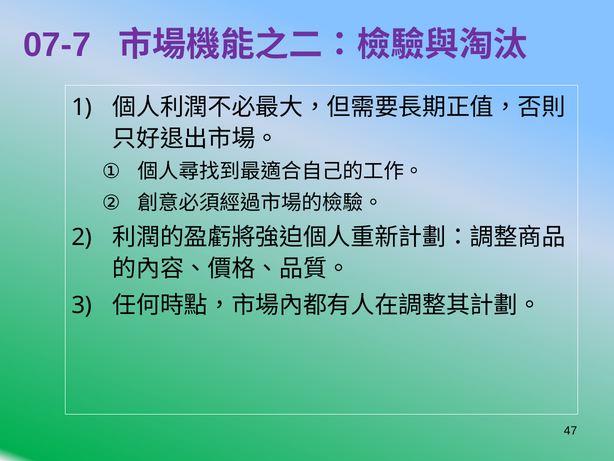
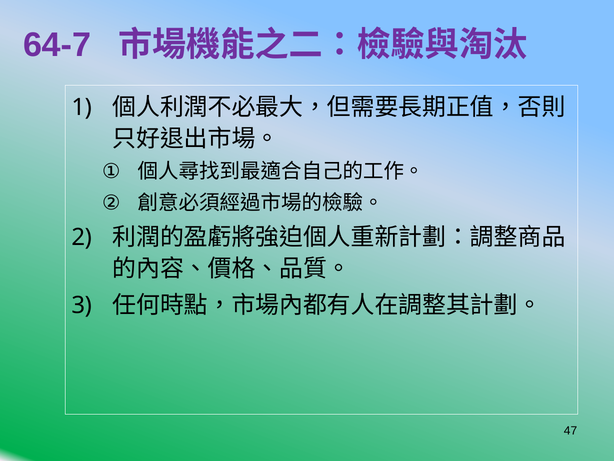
07-7: 07-7 -> 64-7
